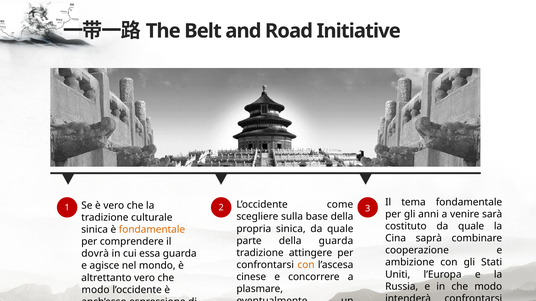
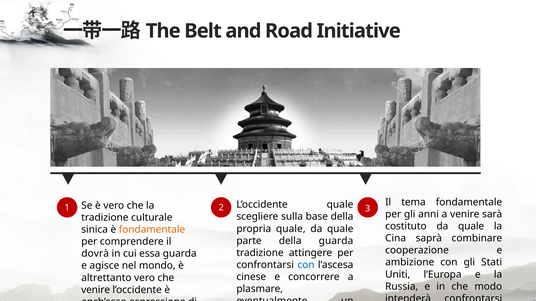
L’occidente come: come -> quale
propria sinica: sinica -> quale
con at (306, 265) colour: orange -> blue
modo at (96, 290): modo -> venire
